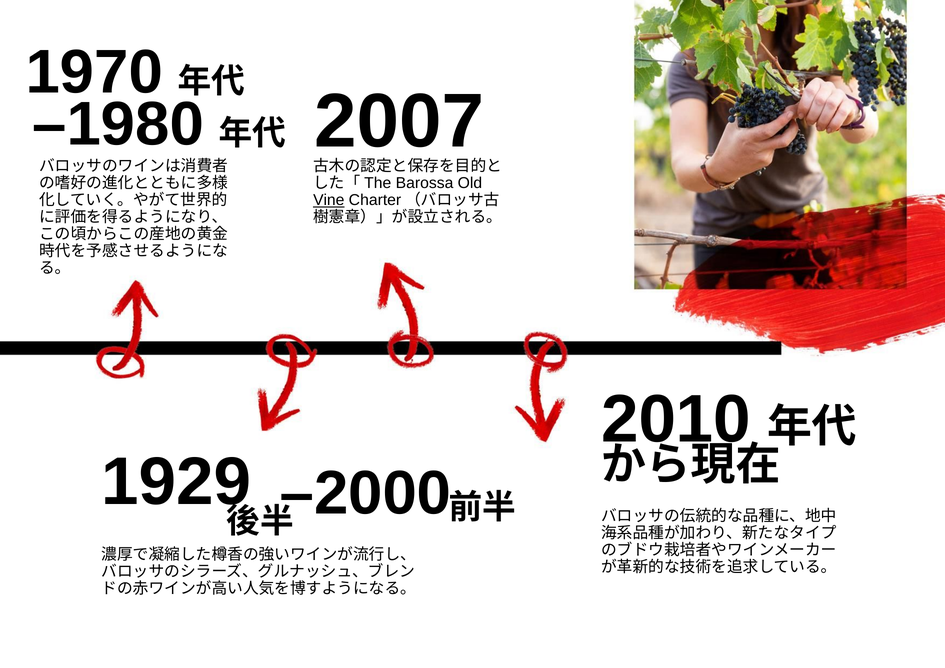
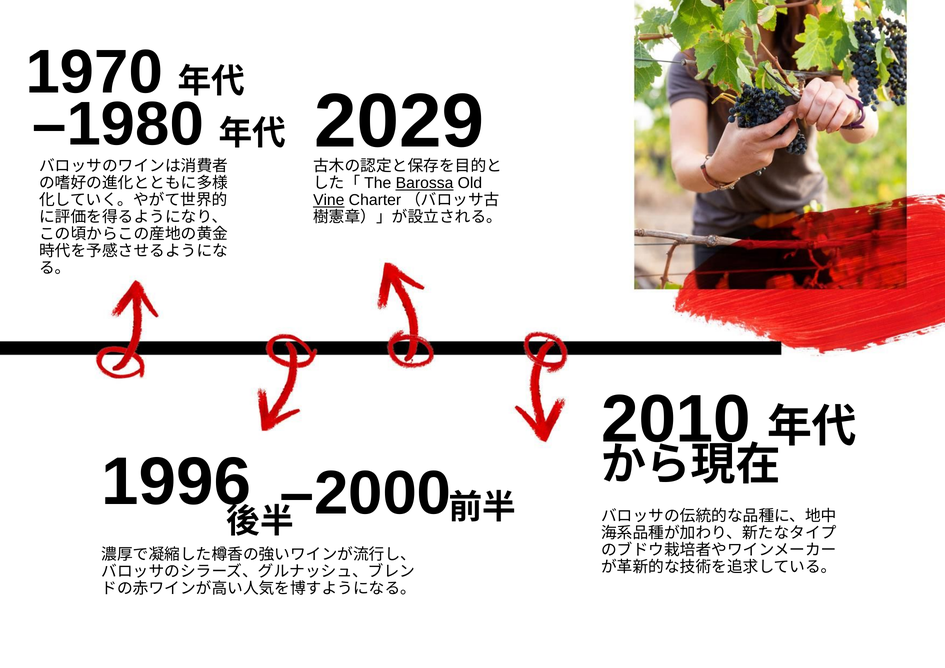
2007: 2007 -> 2029
Barossa underline: none -> present
1929: 1929 -> 1996
